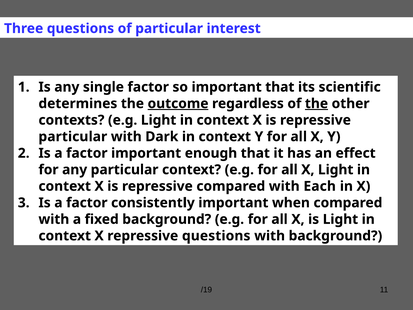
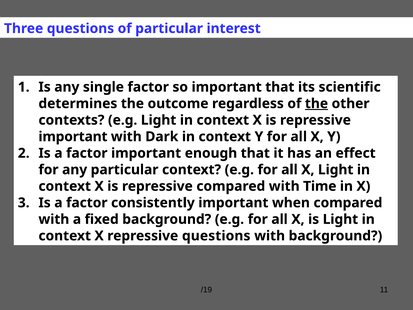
outcome underline: present -> none
particular at (73, 137): particular -> important
Each: Each -> Time
